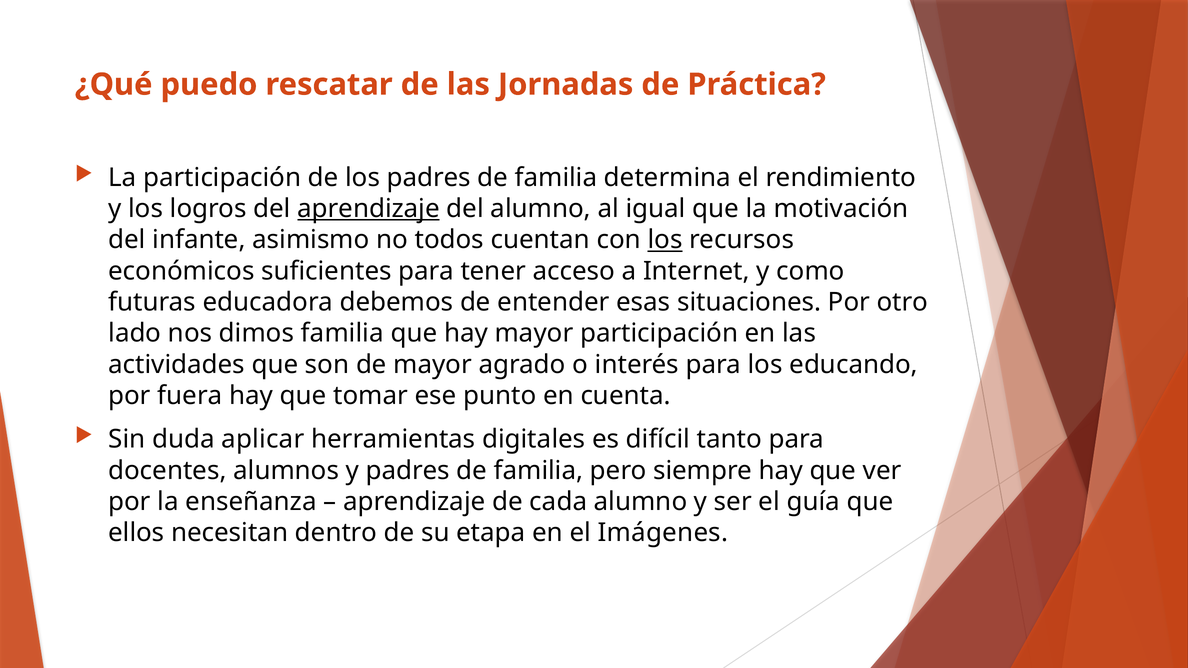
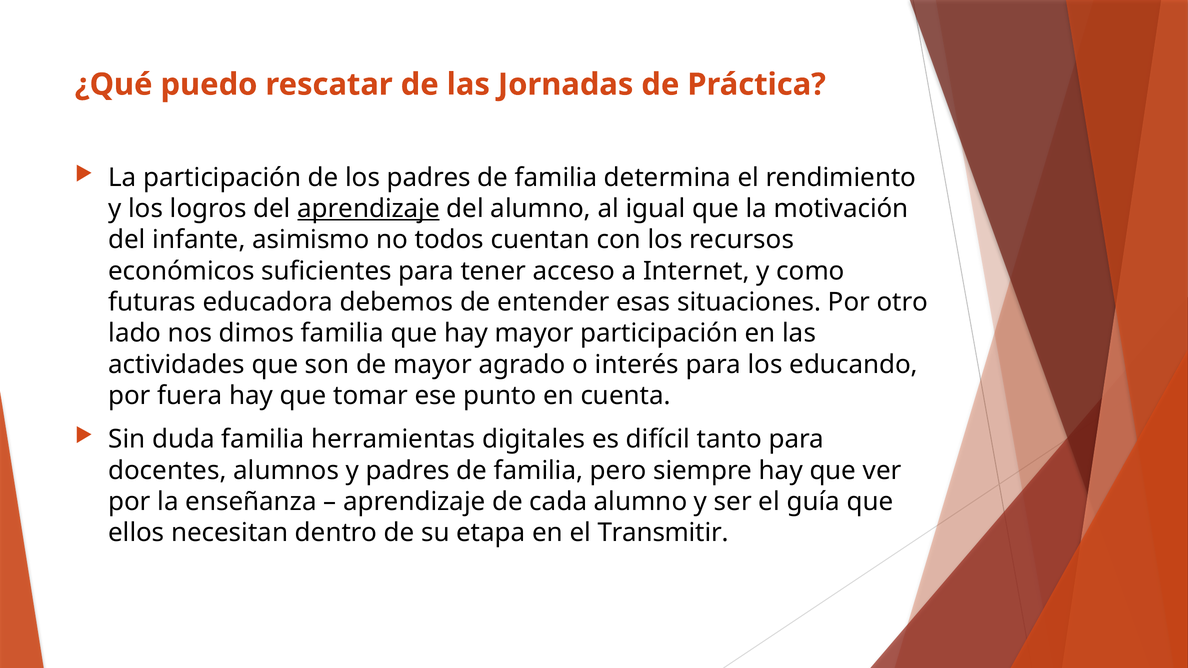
los at (665, 240) underline: present -> none
duda aplicar: aplicar -> familia
Imágenes: Imágenes -> Transmitir
